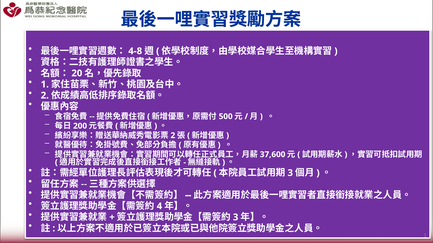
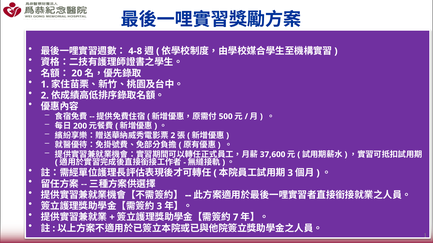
4 at (159, 207): 4 -> 3
3 at (236, 218): 3 -> 7
